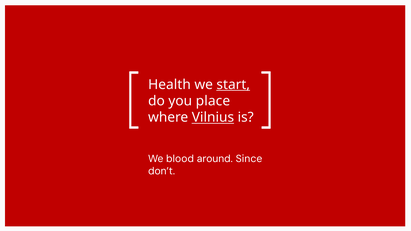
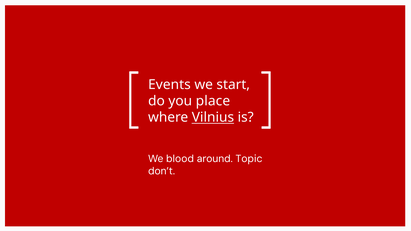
Health: Health -> Events
start underline: present -> none
Since: Since -> Topic
